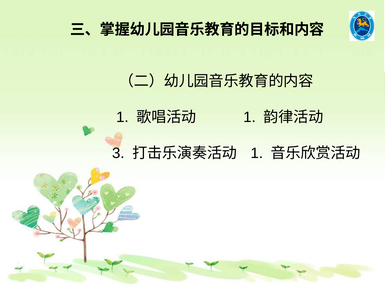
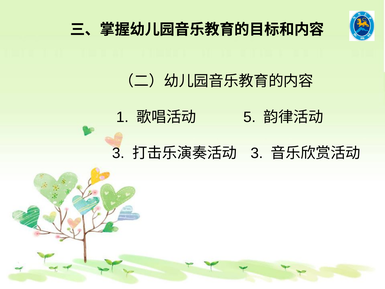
1 at (250, 117): 1 -> 5
1 at (257, 153): 1 -> 3
